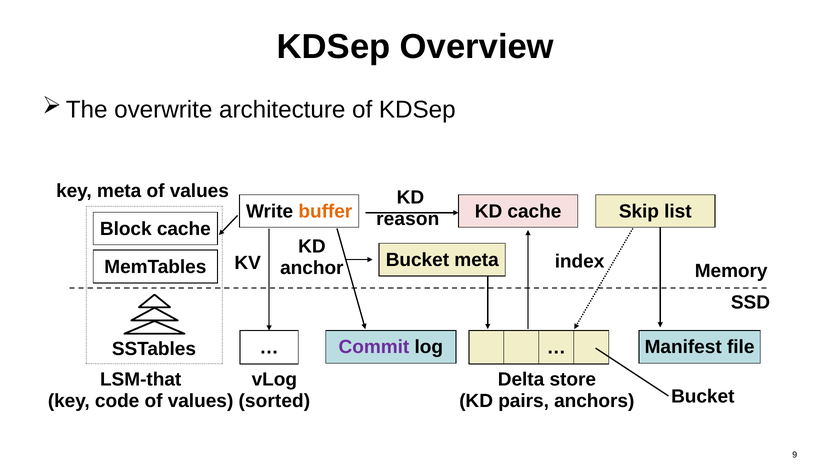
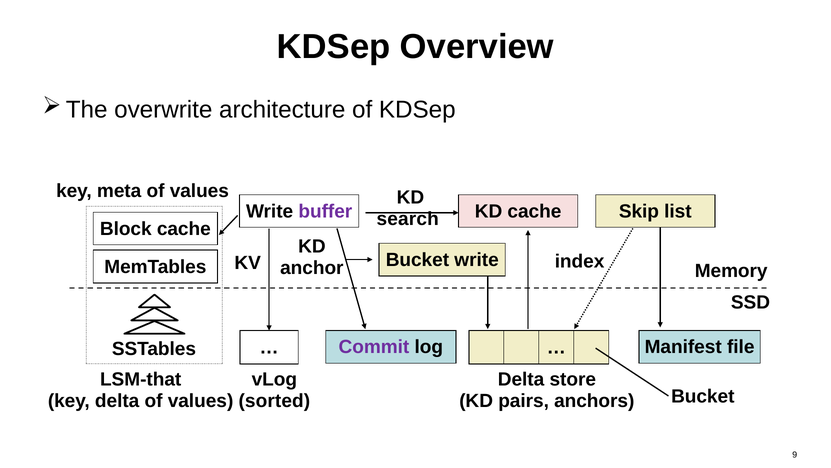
buffer colour: orange -> purple
reason: reason -> search
Bucket meta: meta -> write
key code: code -> delta
